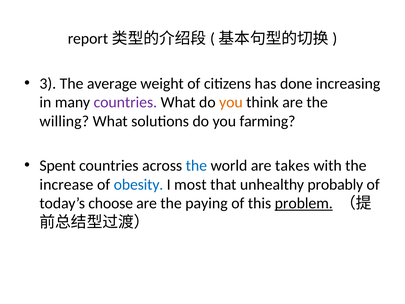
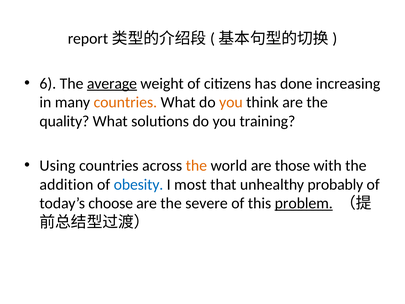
3: 3 -> 6
average underline: none -> present
countries at (125, 102) colour: purple -> orange
willing: willing -> quality
farming: farming -> training
Spent: Spent -> Using
the at (196, 165) colour: blue -> orange
takes: takes -> those
increase: increase -> addition
paying: paying -> severe
